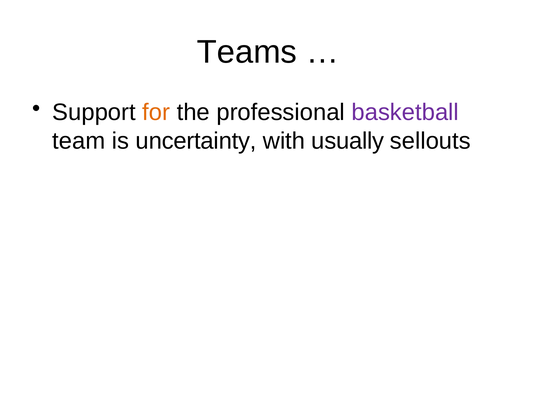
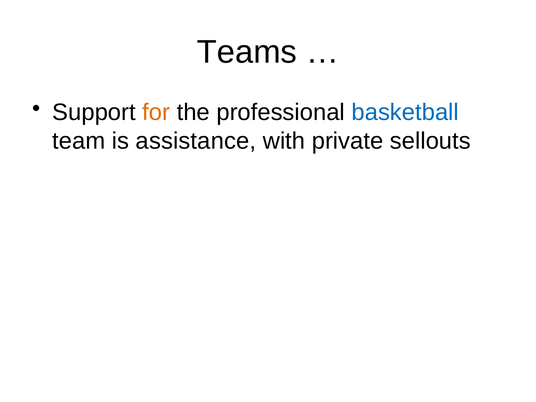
basketball colour: purple -> blue
uncertainty: uncertainty -> assistance
usually: usually -> private
